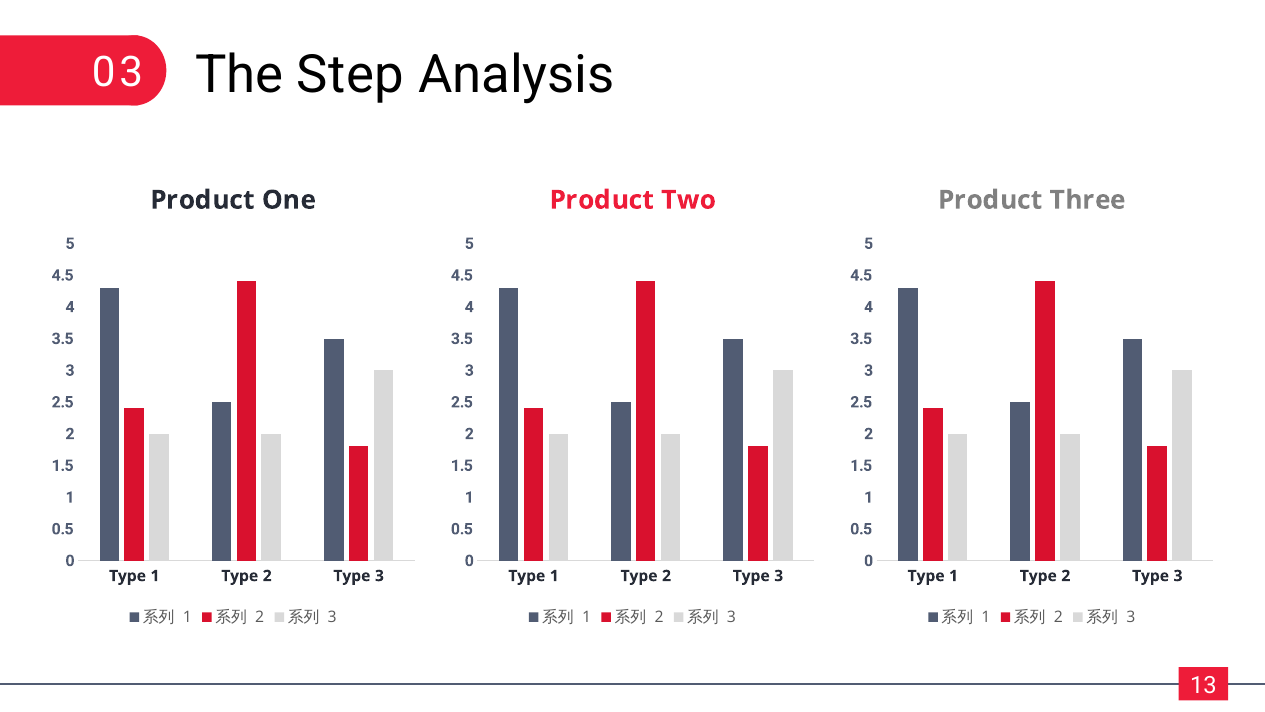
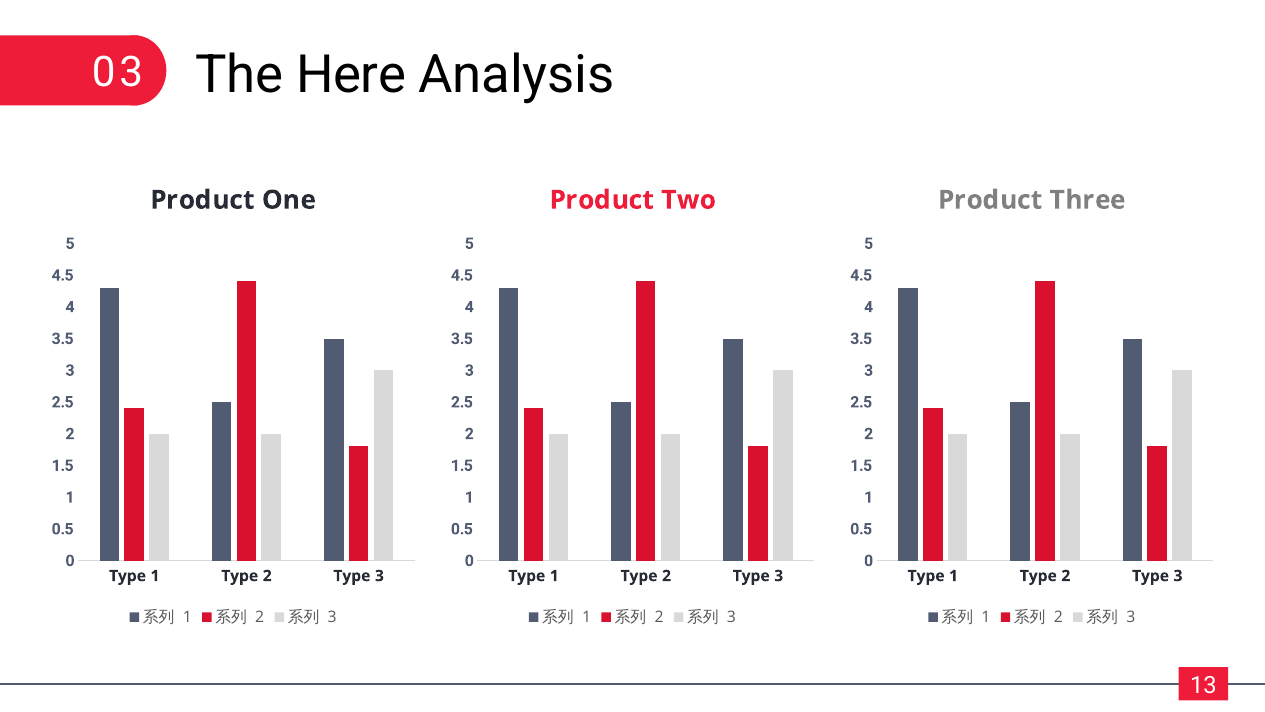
Step: Step -> Here
